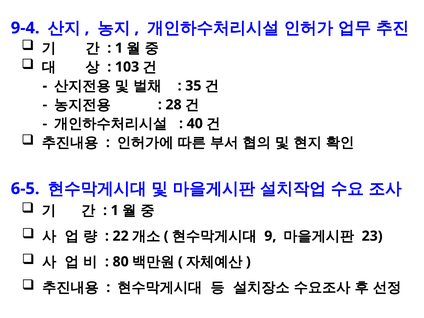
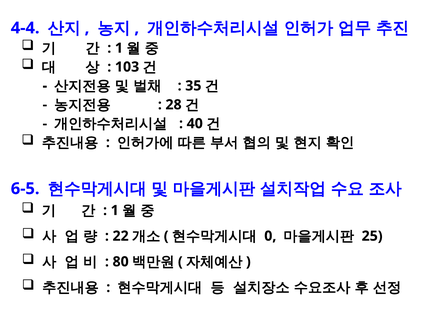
9-4: 9-4 -> 4-4
9: 9 -> 0
23: 23 -> 25
